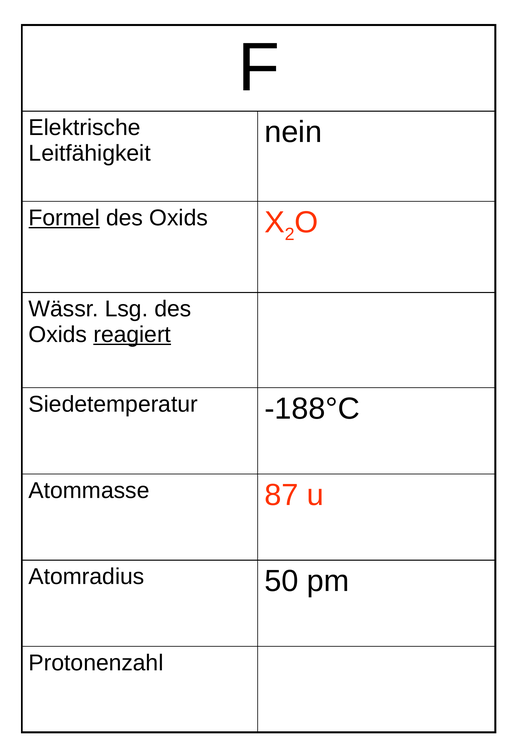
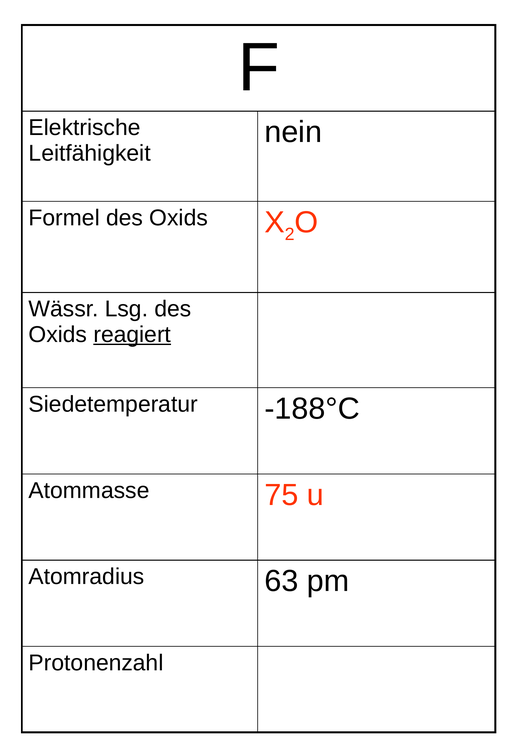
Formel underline: present -> none
87: 87 -> 75
50: 50 -> 63
